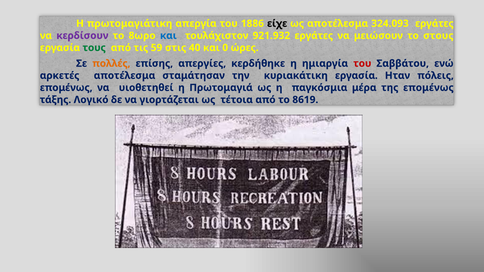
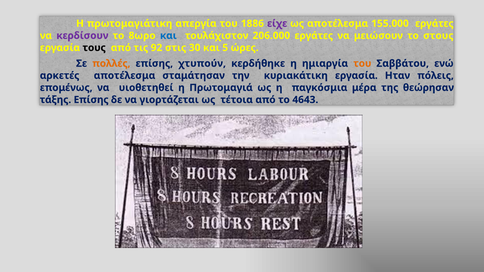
είχε colour: black -> purple
324.093: 324.093 -> 155.000
921.932: 921.932 -> 206.000
τους colour: green -> black
59: 59 -> 92
40: 40 -> 30
0: 0 -> 5
απεργίες: απεργίες -> χτυπούν
του at (362, 63) colour: red -> orange
της επομένως: επομένως -> θεώρησαν
τάξης Λογικό: Λογικό -> Επίσης
8619: 8619 -> 4643
